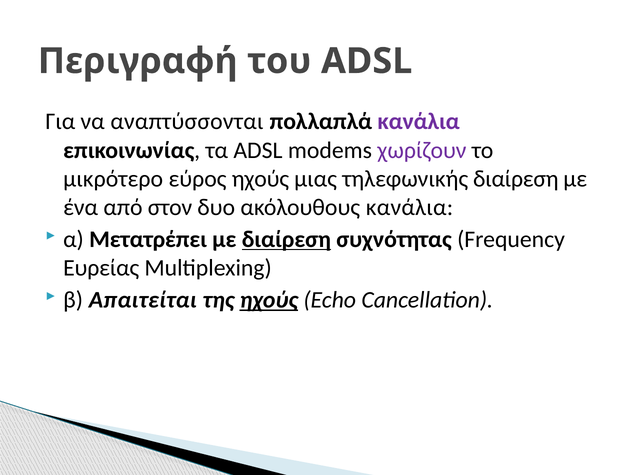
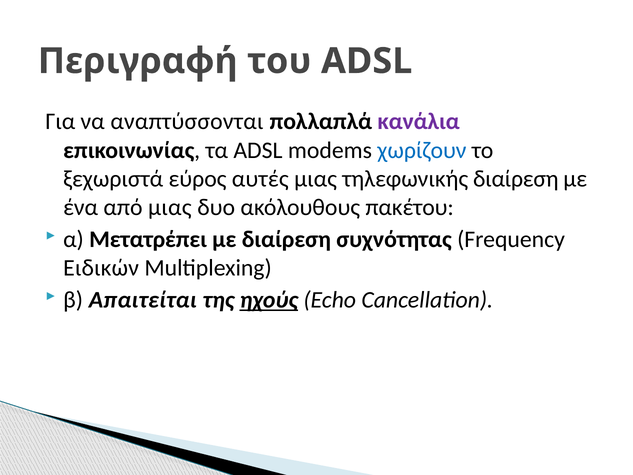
χωρίζουν colour: purple -> blue
μικρότερο: μικρότερο -> ξεχωριστά
εύρος ηχούς: ηχούς -> αυτές
από στον: στον -> μιας
ακόλουθους κανάλια: κανάλια -> πακέτου
διαίρεση at (286, 239) underline: present -> none
Ευρείας: Ευρείας -> Ειδικών
